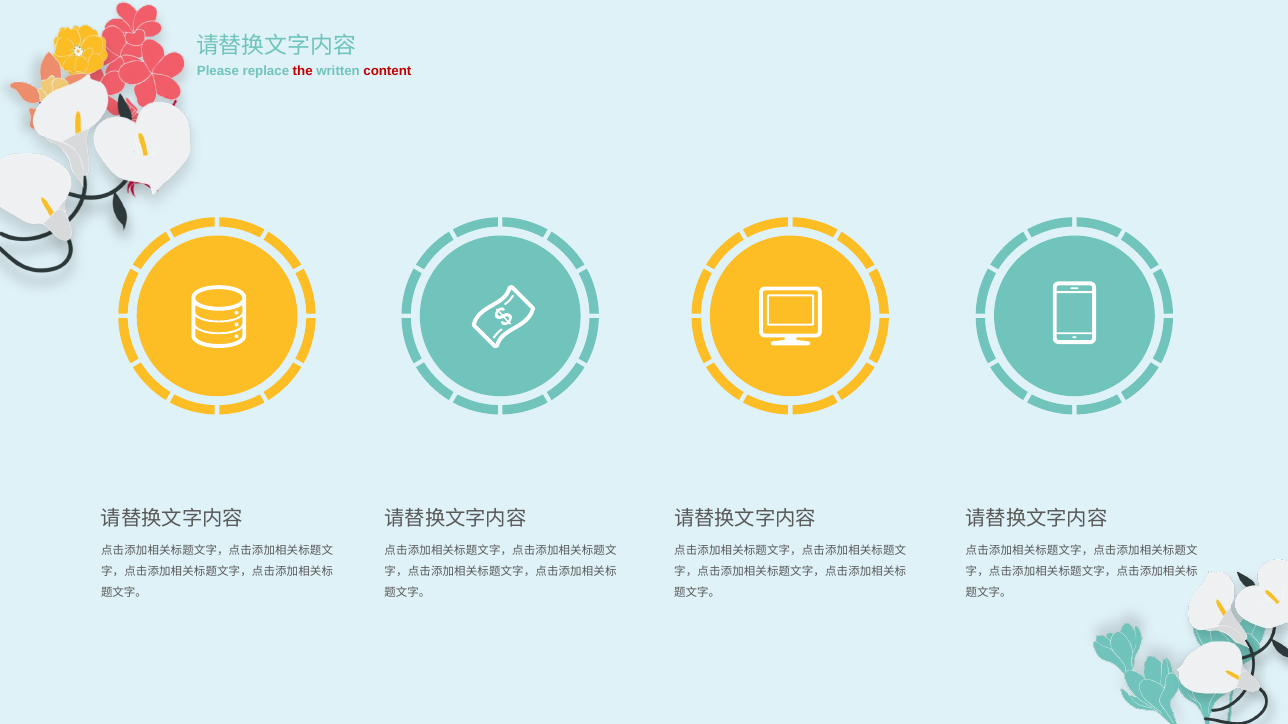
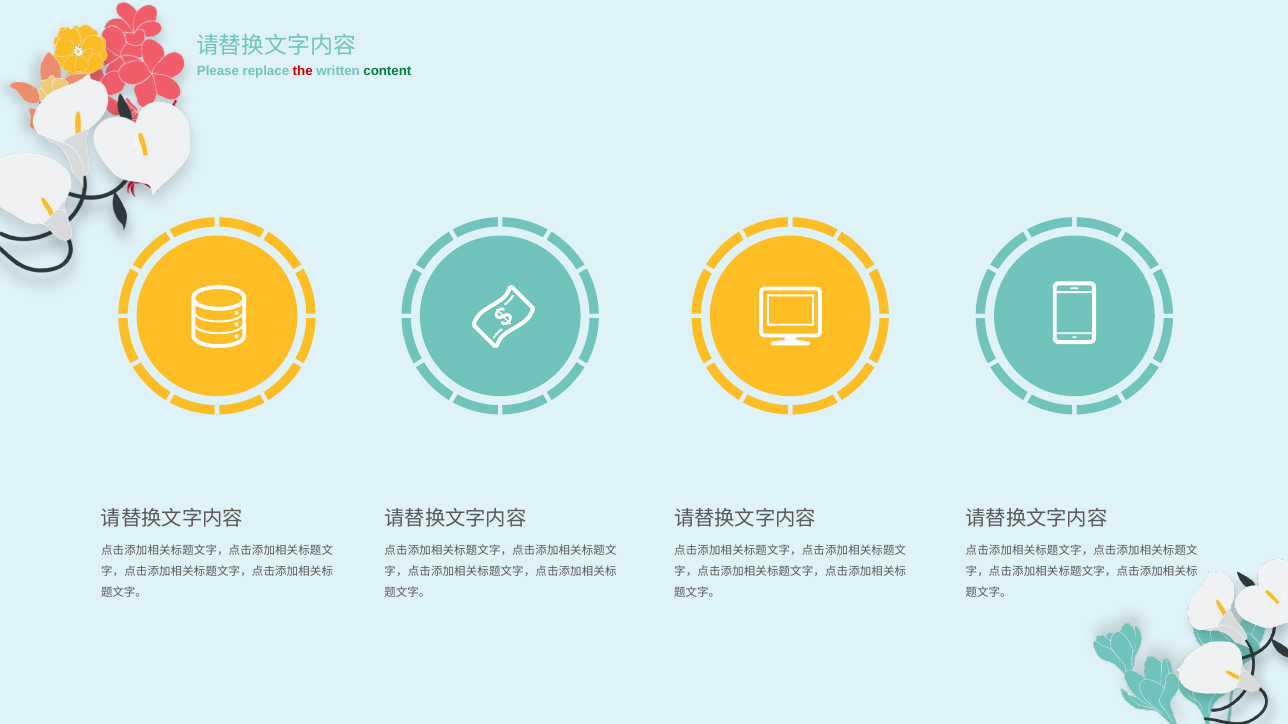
content colour: red -> green
